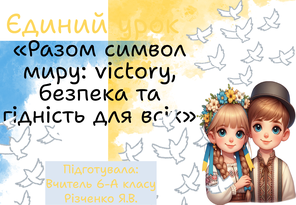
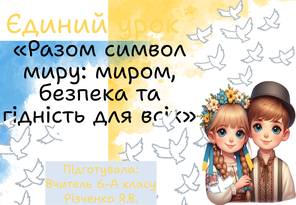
victory: victory -> миром
